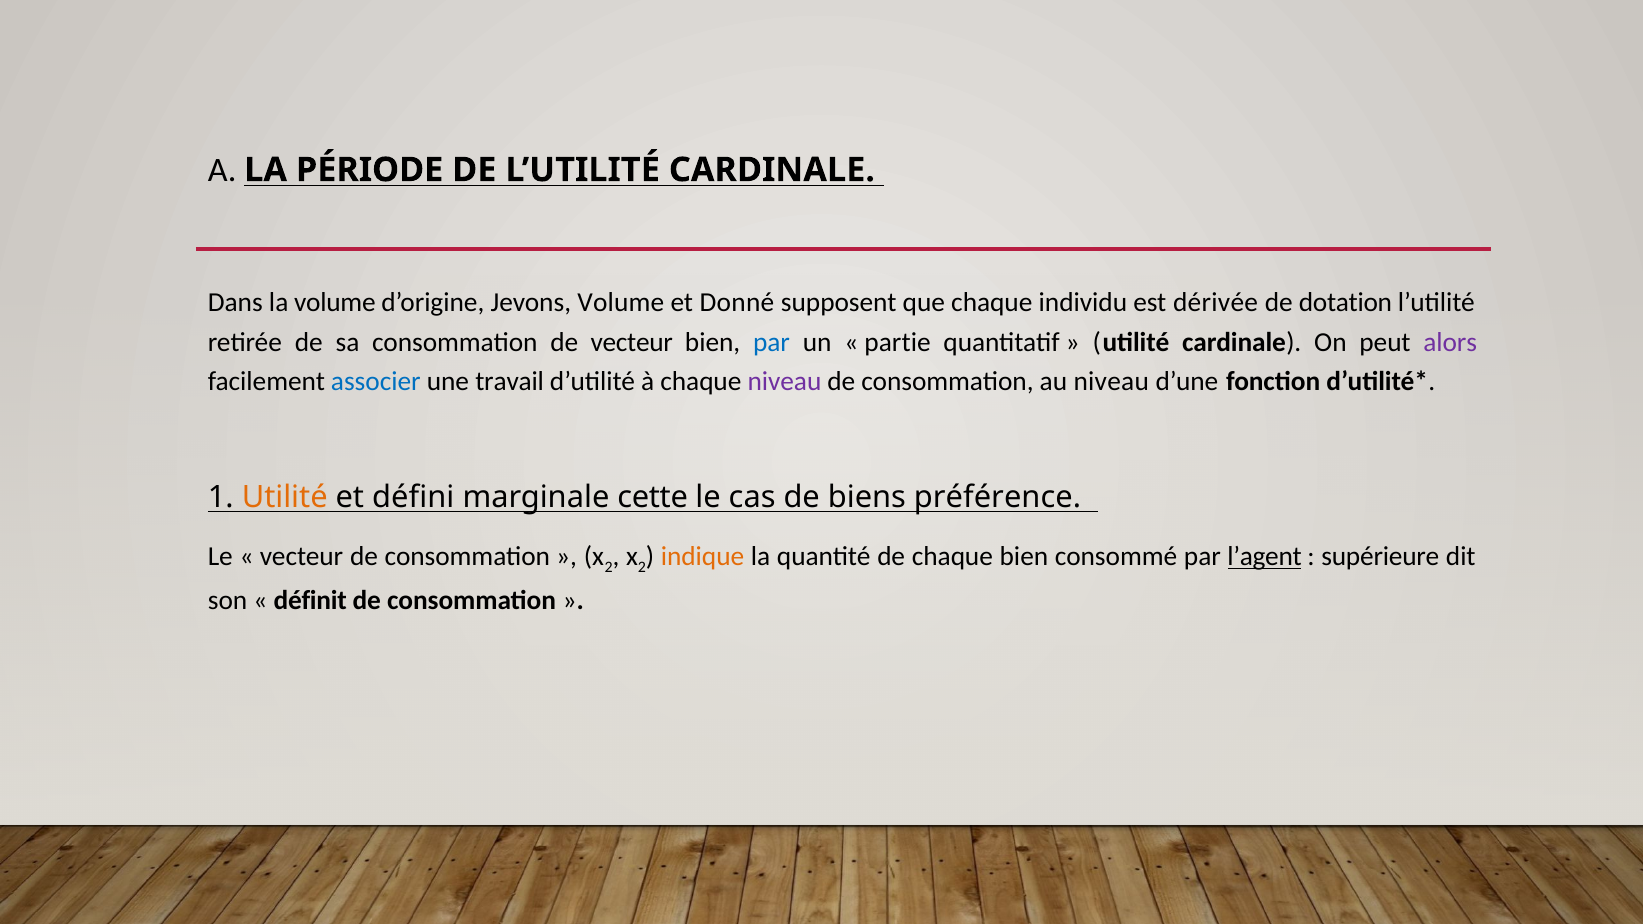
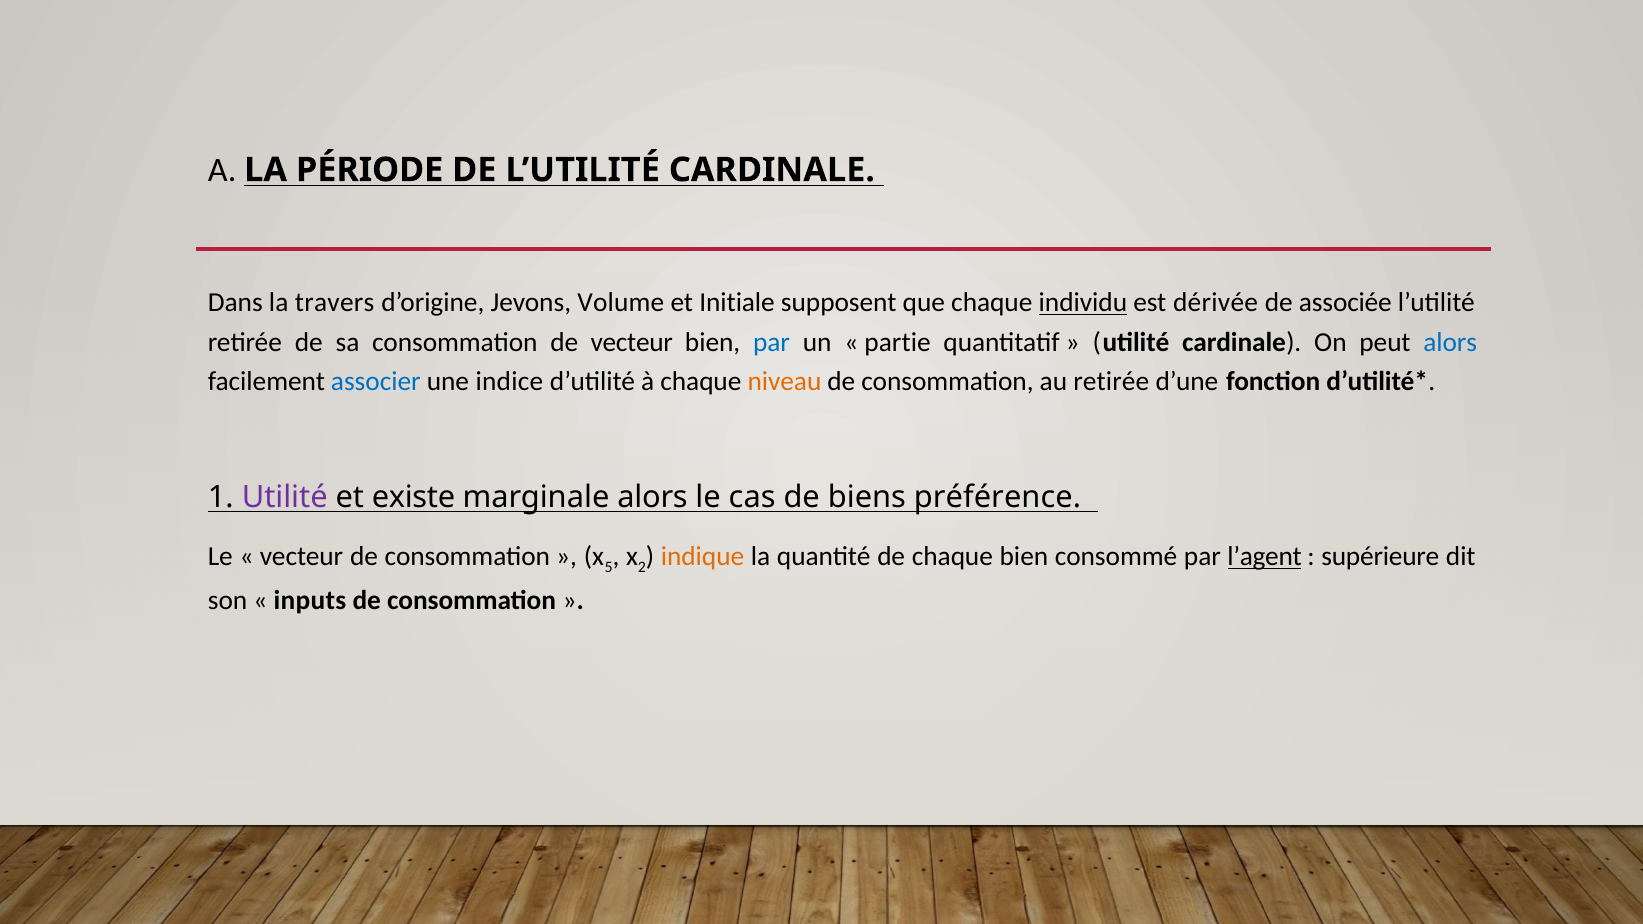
la volume: volume -> travers
Donné: Donné -> Initiale
individu underline: none -> present
dotation: dotation -> associée
alors at (1450, 342) colour: purple -> blue
travail: travail -> indice
niveau at (785, 381) colour: purple -> orange
au niveau: niveau -> retirée
Utilité at (285, 498) colour: orange -> purple
défini: défini -> existe
marginale cette: cette -> alors
2 at (609, 568): 2 -> 5
définit: définit -> inputs
